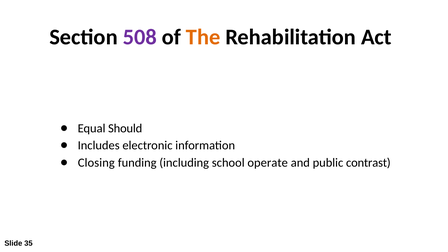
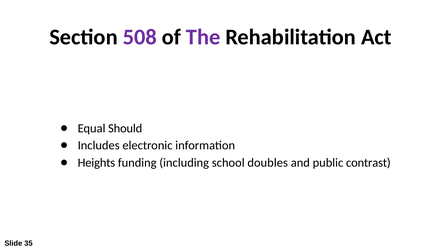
The colour: orange -> purple
Closing: Closing -> Heights
operate: operate -> doubles
